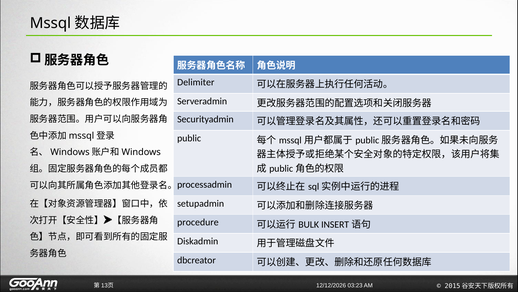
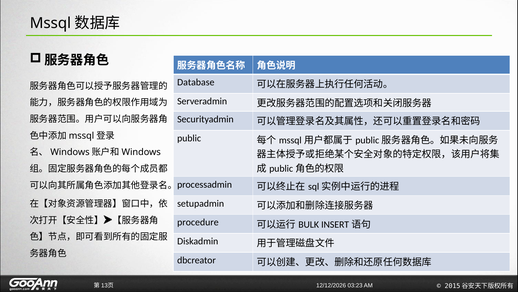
Delimiter: Delimiter -> Database
